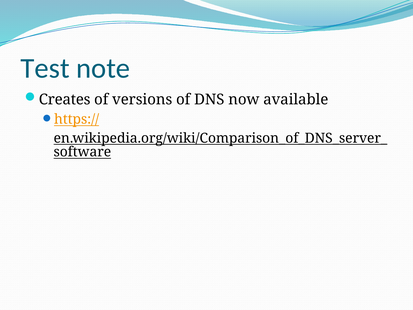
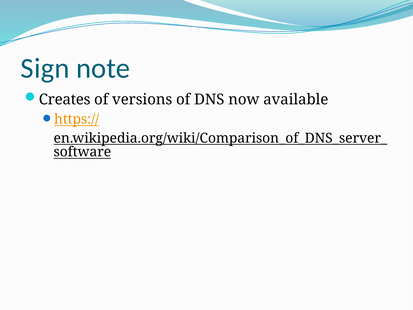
Test: Test -> Sign
